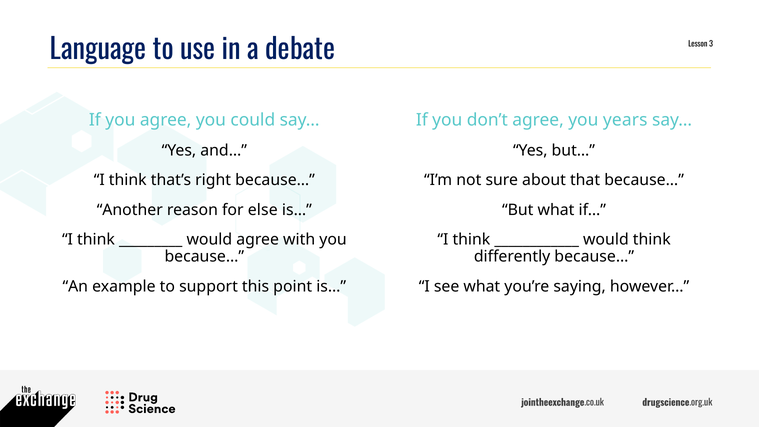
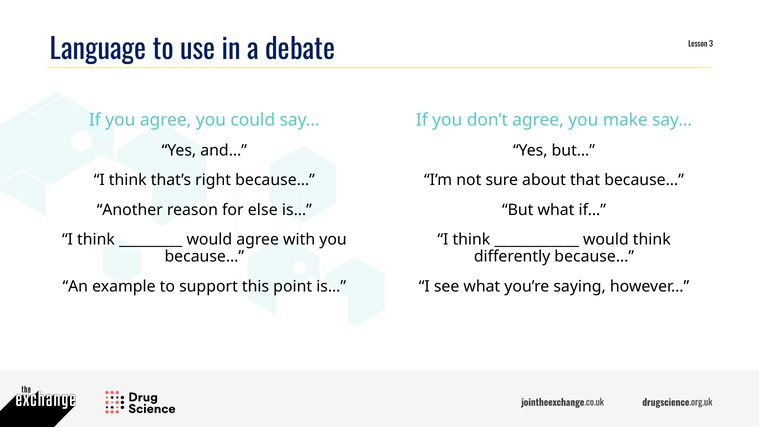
years: years -> make
